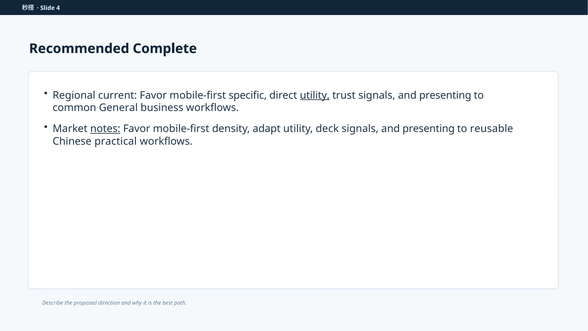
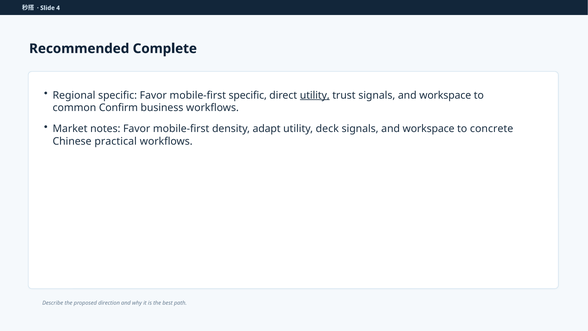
Regional current: current -> specific
trust signals and presenting: presenting -> workspace
General: General -> Confirm
notes underline: present -> none
presenting at (429, 129): presenting -> workspace
reusable: reusable -> concrete
